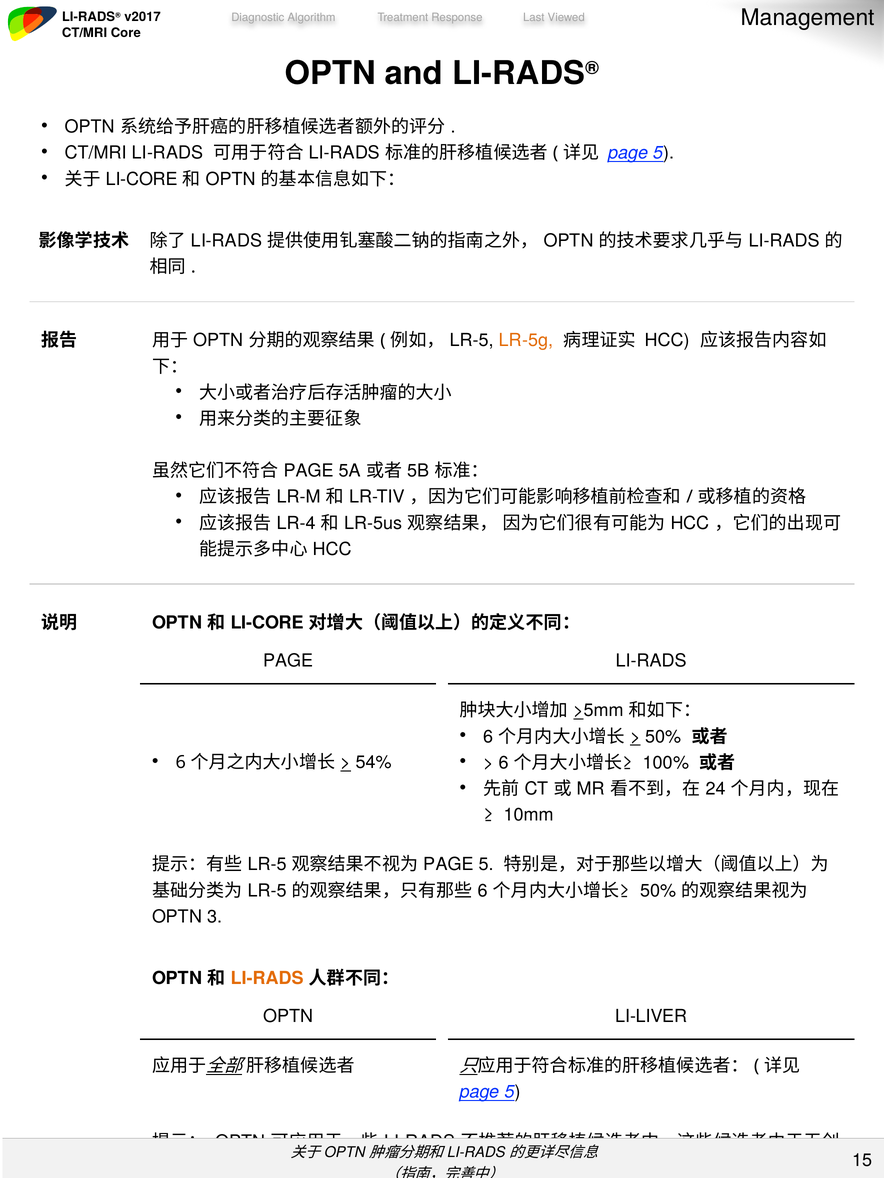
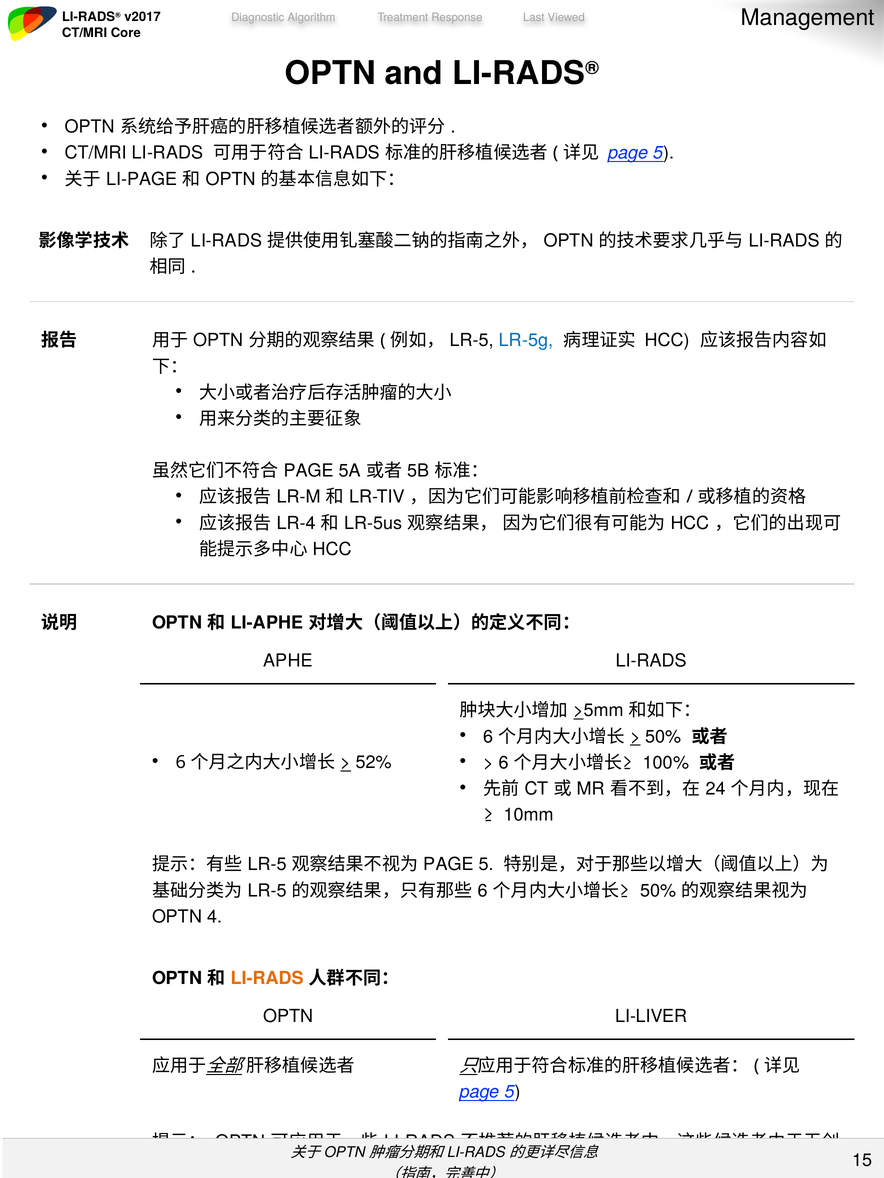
LI-CORE at (142, 179): LI-CORE -> LI-PAGE
LR-5g colour: orange -> blue
LI-CORE at (267, 623): LI-CORE -> LI-APHE
PAGE at (288, 661): PAGE -> APHE
54%: 54% -> 52%
3: 3 -> 4
